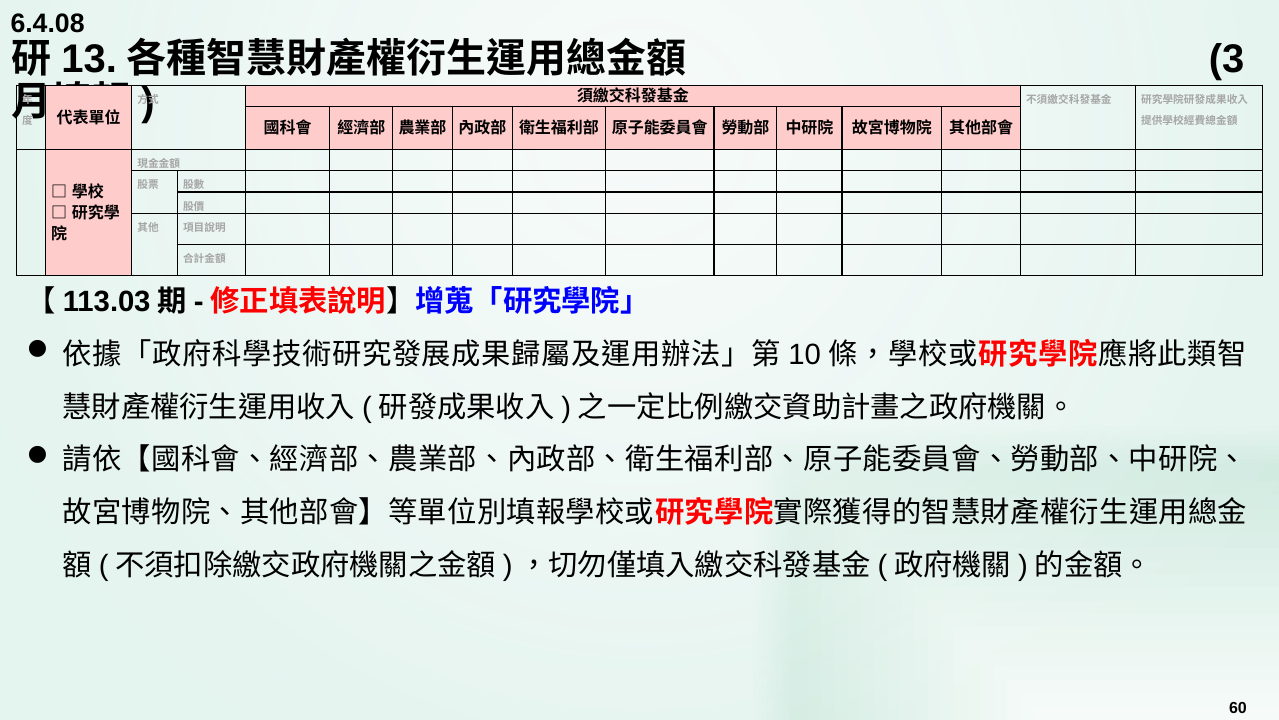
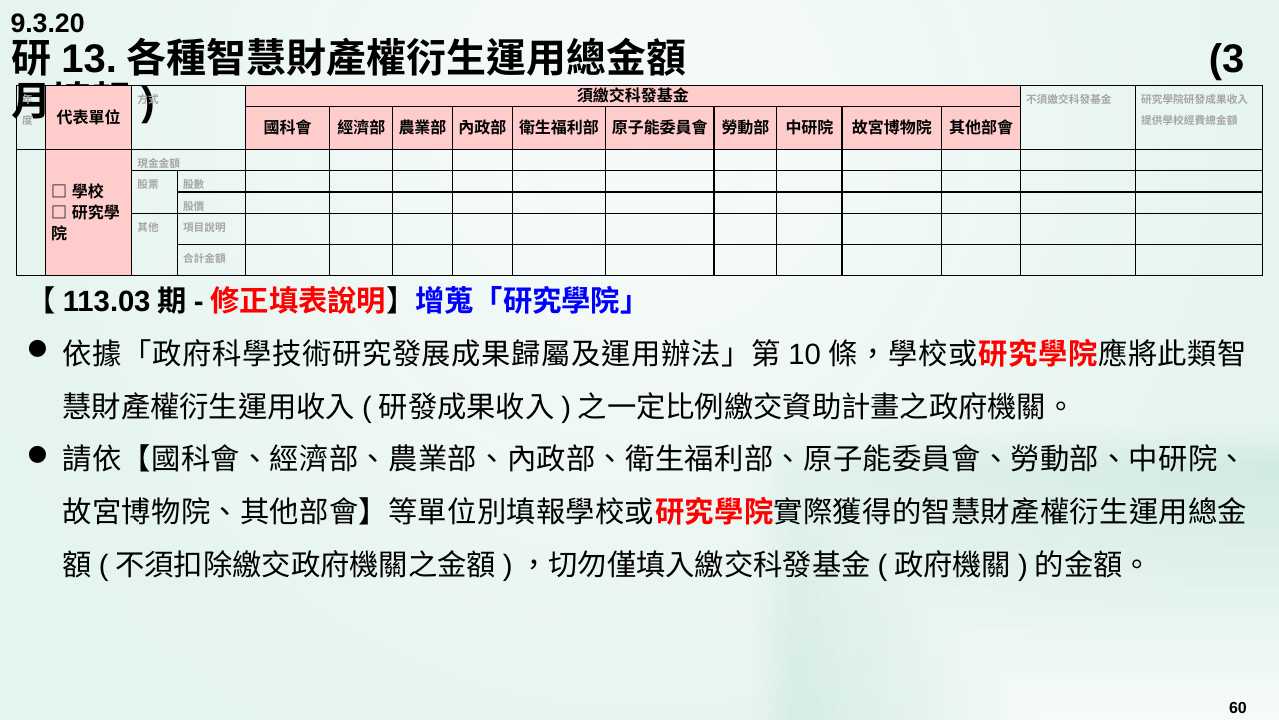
6.4.08: 6.4.08 -> 9.3.20
